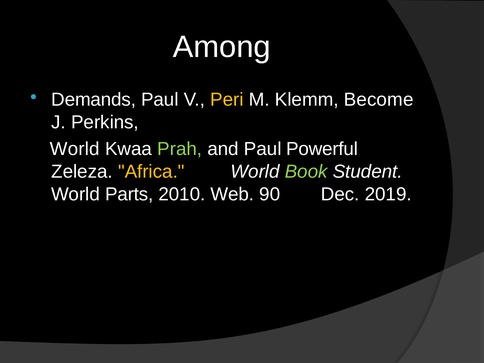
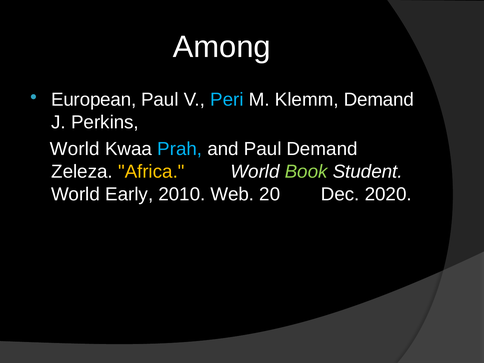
Demands: Demands -> European
Peri colour: yellow -> light blue
Klemm Become: Become -> Demand
Prah colour: light green -> light blue
Paul Powerful: Powerful -> Demand
Parts: Parts -> Early
90: 90 -> 20
2019: 2019 -> 2020
